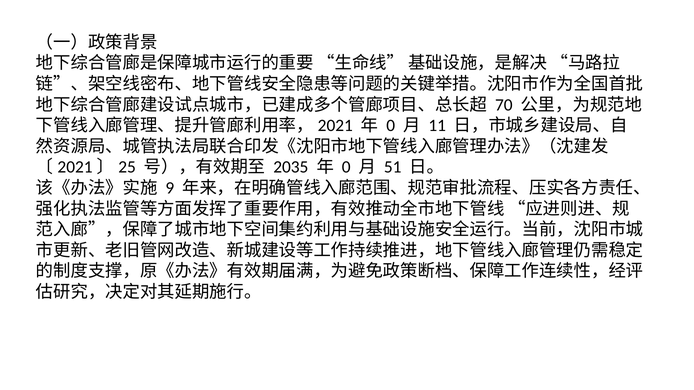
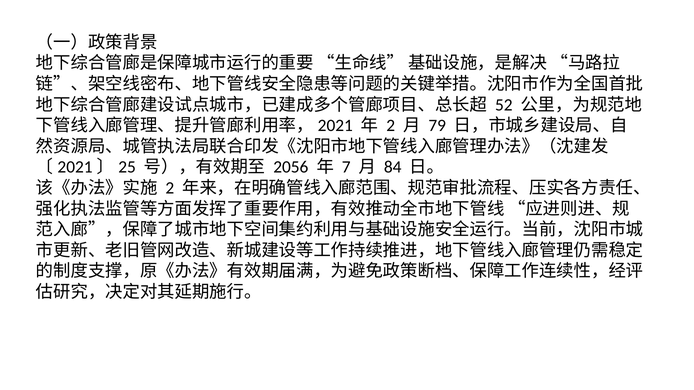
70: 70 -> 52
0 at (391, 126): 0 -> 2
11: 11 -> 79
2035: 2035 -> 2056
0 at (346, 167): 0 -> 7
51: 51 -> 84
9 at (170, 188): 9 -> 2
